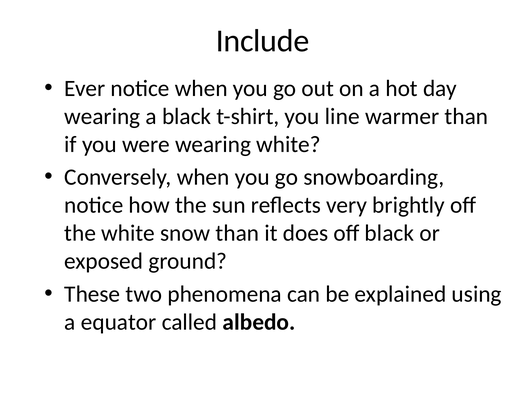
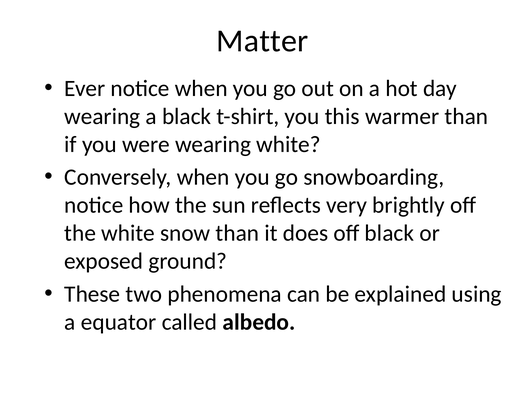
Include: Include -> Matter
line: line -> this
